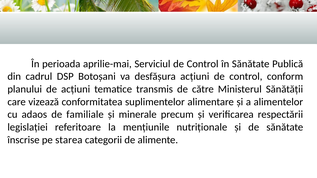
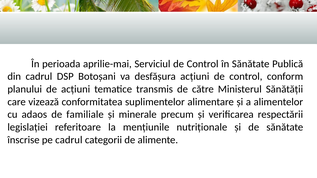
pe starea: starea -> cadrul
